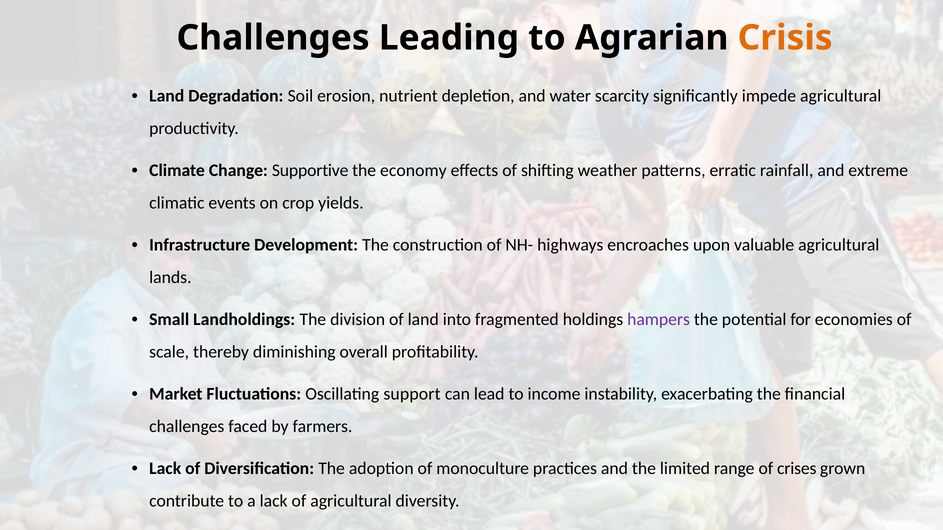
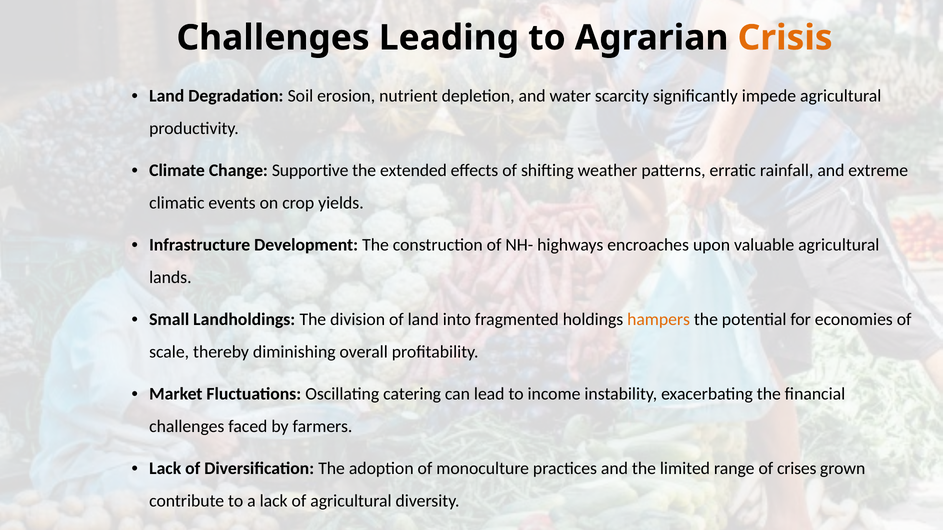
economy: economy -> extended
hampers colour: purple -> orange
support: support -> catering
